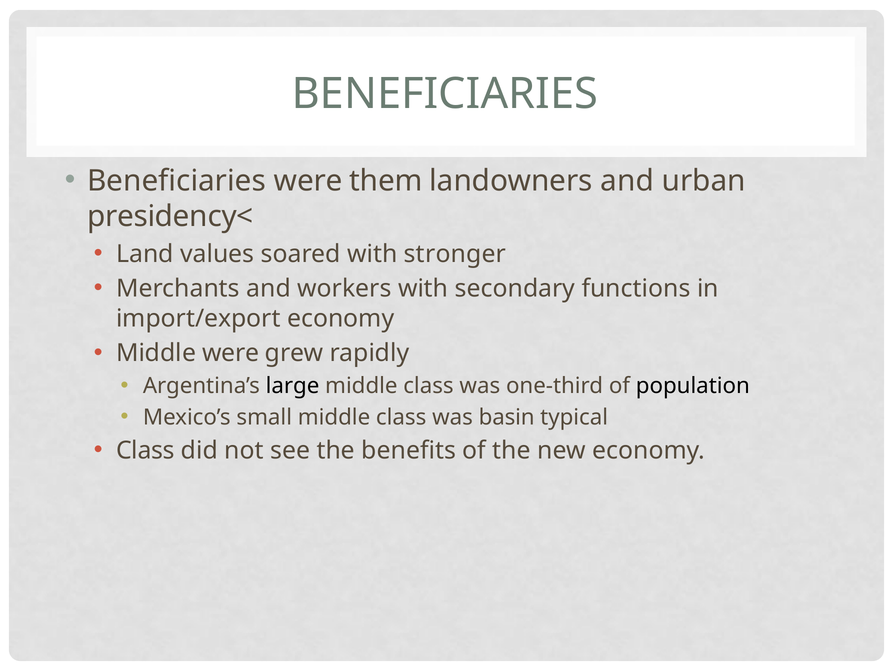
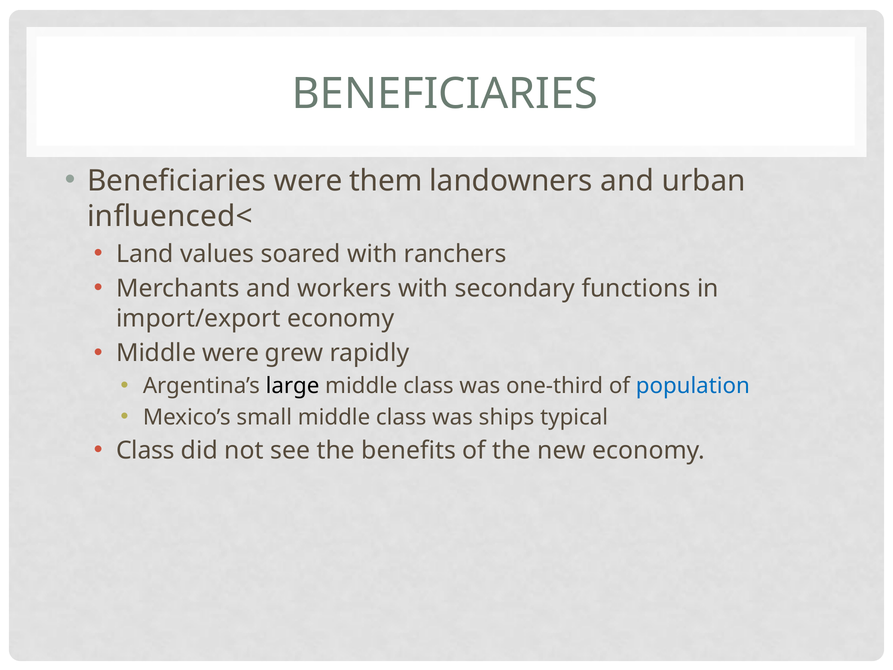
presidency<: presidency< -> influenced<
stronger: stronger -> ranchers
population colour: black -> blue
basin: basin -> ships
